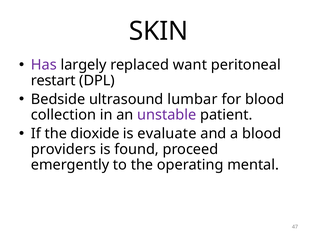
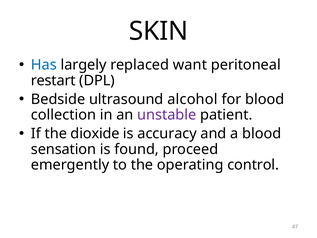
Has colour: purple -> blue
lumbar: lumbar -> alcohol
evaluate: evaluate -> accuracy
providers: providers -> sensation
mental: mental -> control
